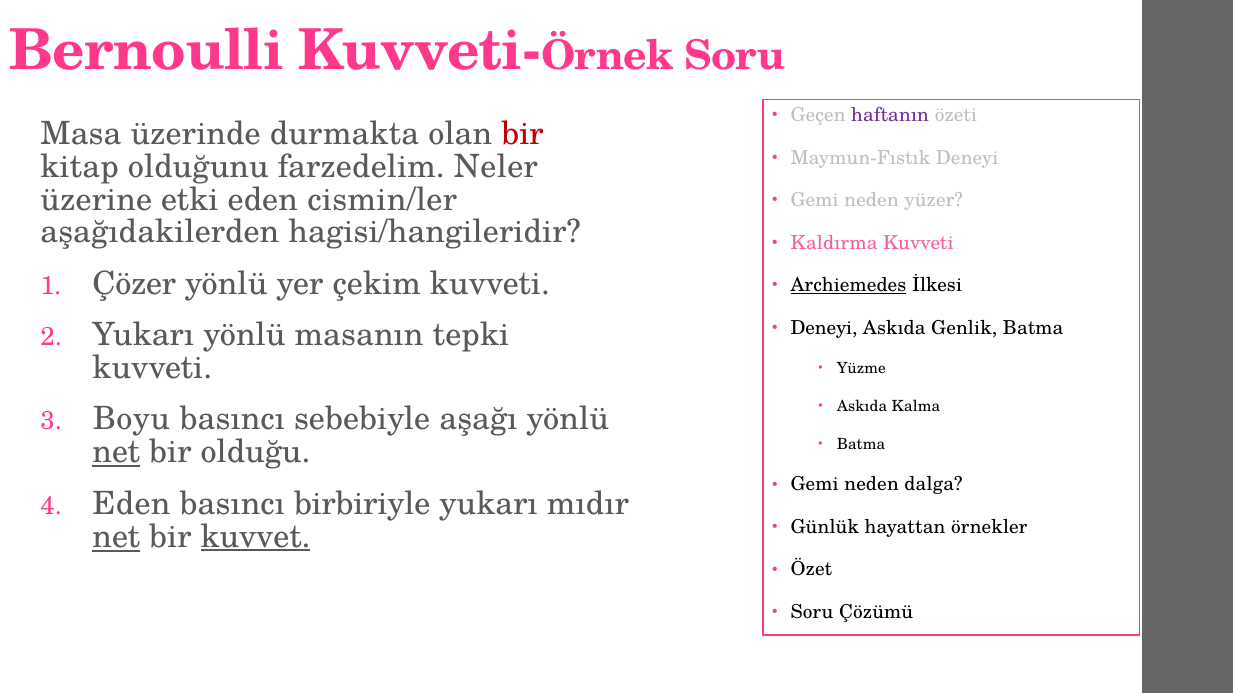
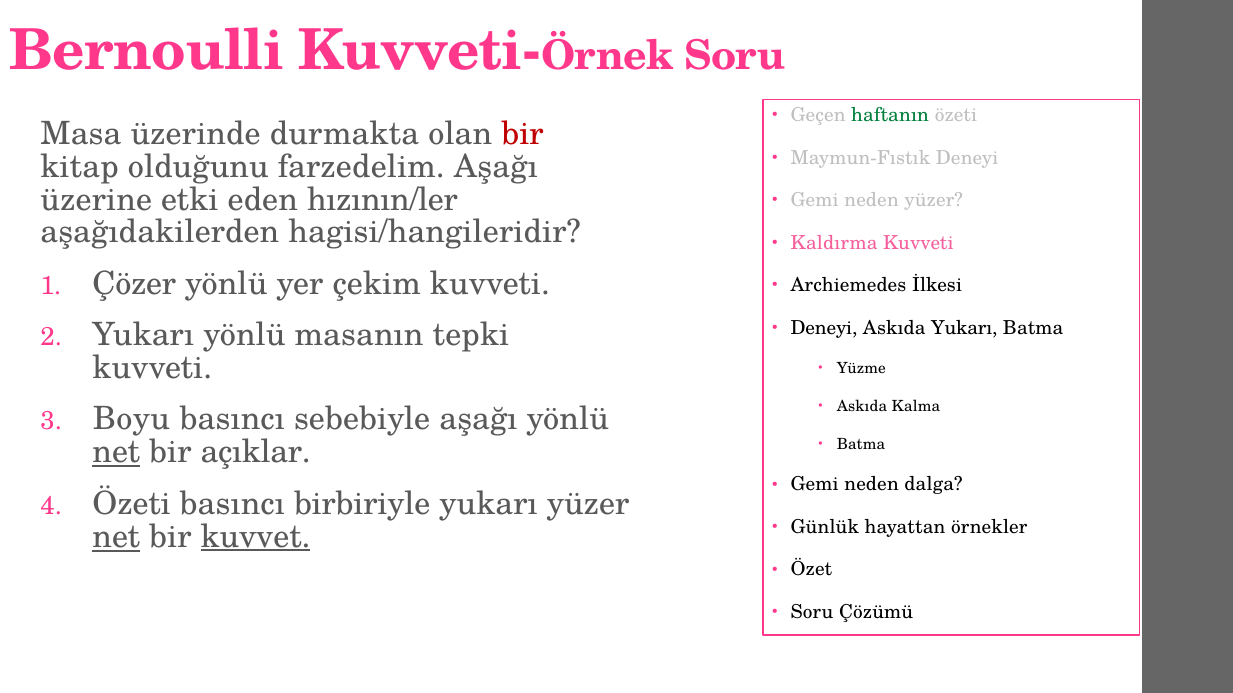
haftanın colour: purple -> green
farzedelim Neler: Neler -> Aşağı
cismin/ler: cismin/ler -> hızının/ler
Archiemedes underline: present -> none
Askıda Genlik: Genlik -> Yukarı
olduğu: olduğu -> açıklar
Eden at (131, 504): Eden -> Özeti
yukarı mıdır: mıdır -> yüzer
